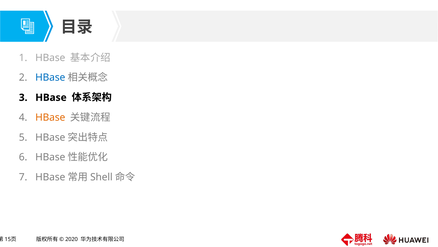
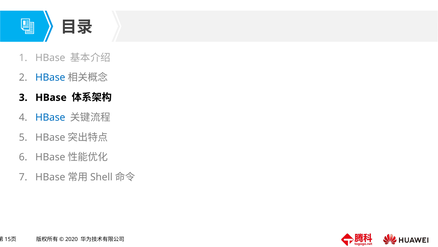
HBase at (50, 117) colour: orange -> blue
